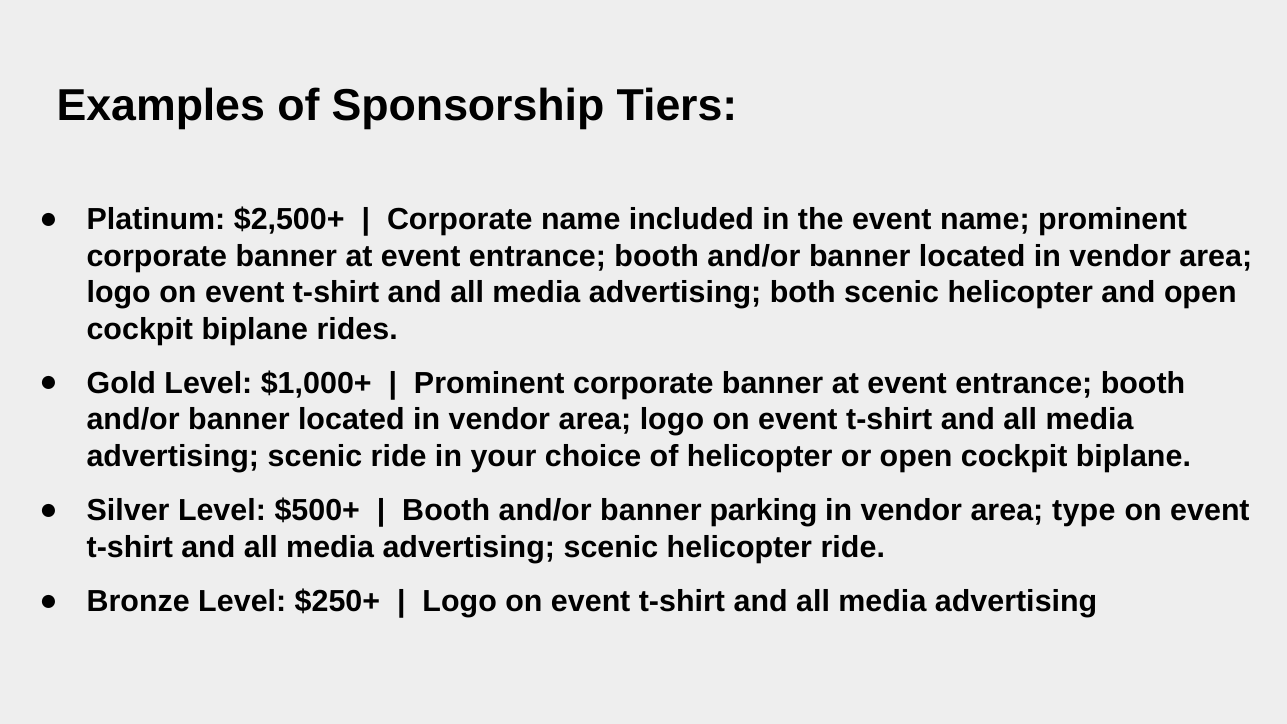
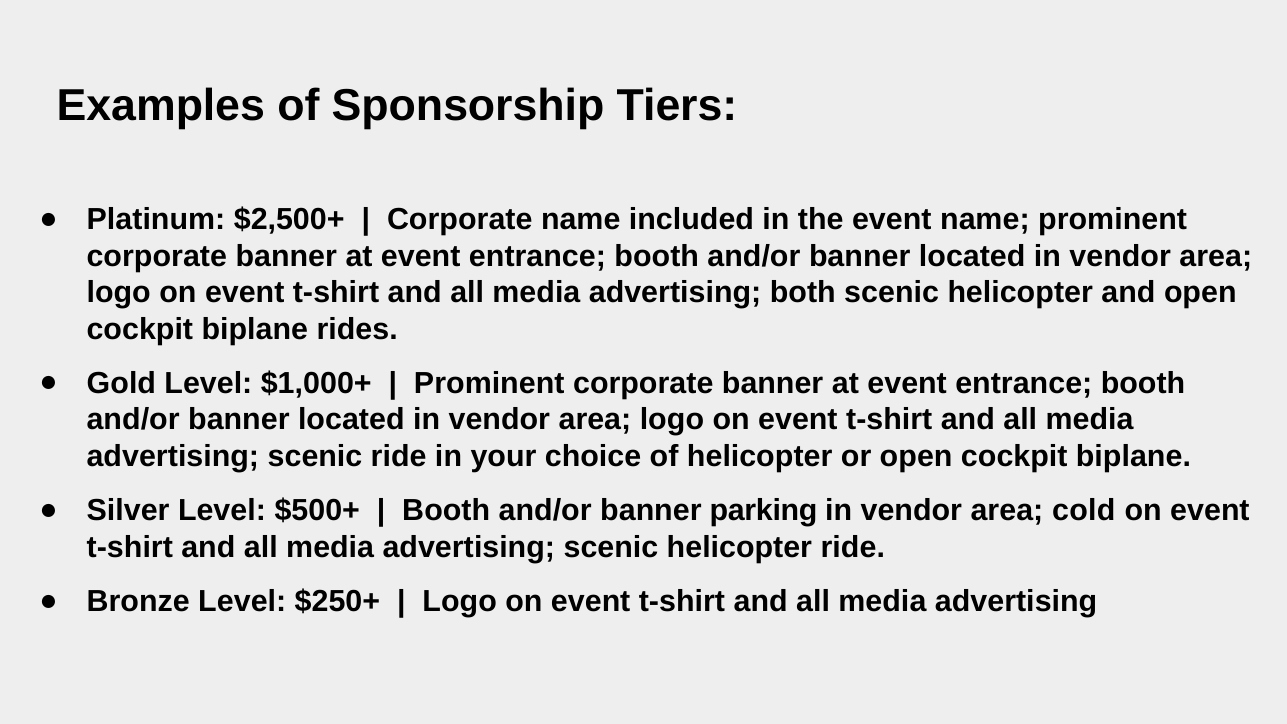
type: type -> cold
